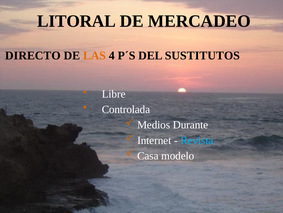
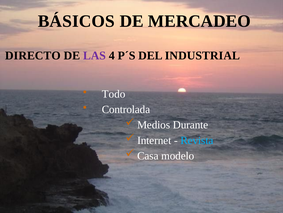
LITORAL: LITORAL -> BÁSICOS
LAS colour: orange -> purple
SUSTITUTOS: SUSTITUTOS -> INDUSTRIAL
Libre: Libre -> Todo
